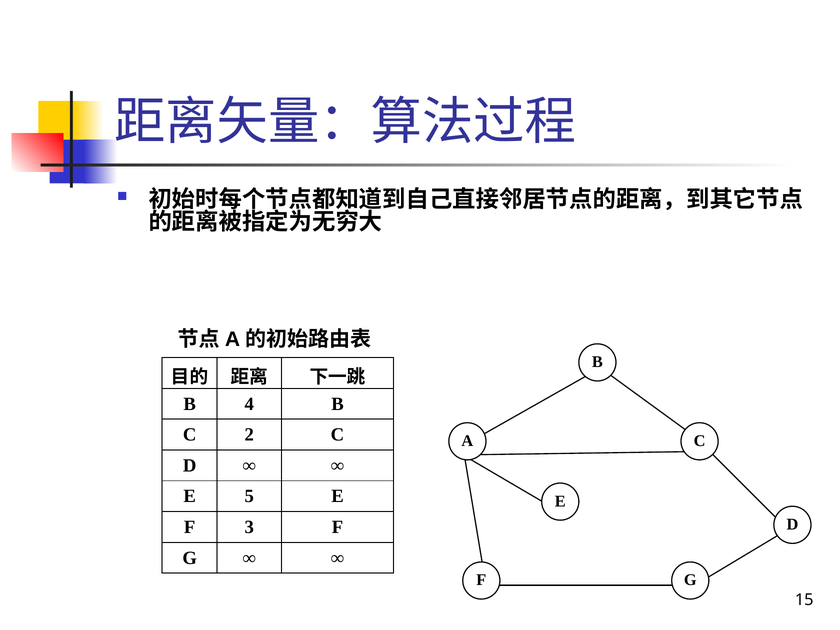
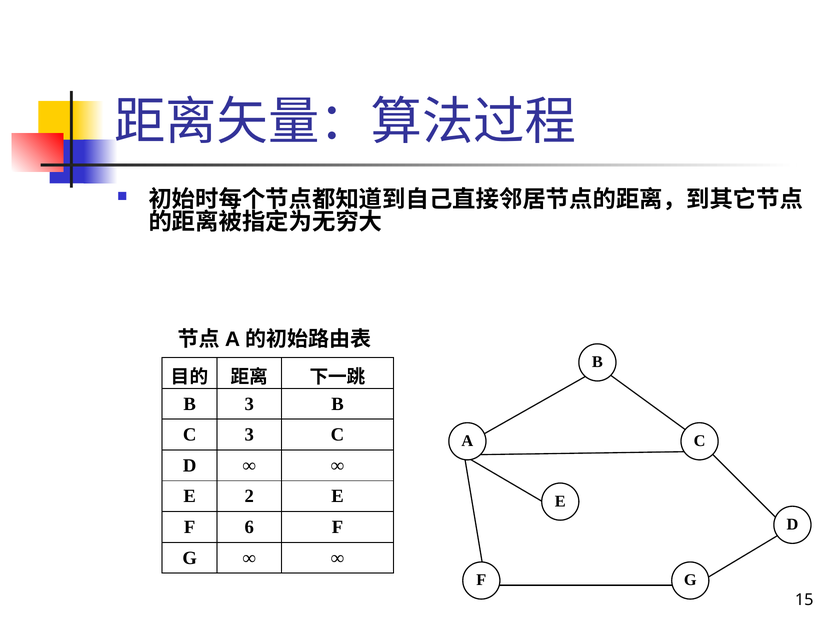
B 4: 4 -> 3
C 2: 2 -> 3
5: 5 -> 2
3: 3 -> 6
